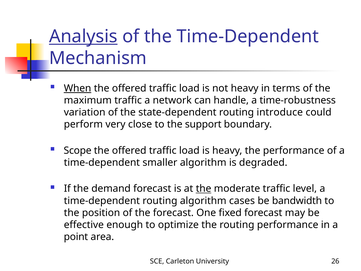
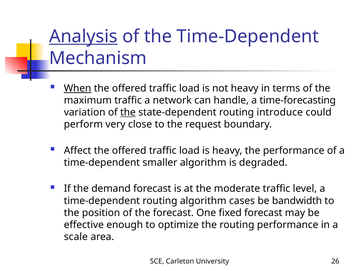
time-robustness: time-robustness -> time-forecasting
the at (128, 112) underline: none -> present
support: support -> request
Scope: Scope -> Affect
the at (204, 189) underline: present -> none
point: point -> scale
